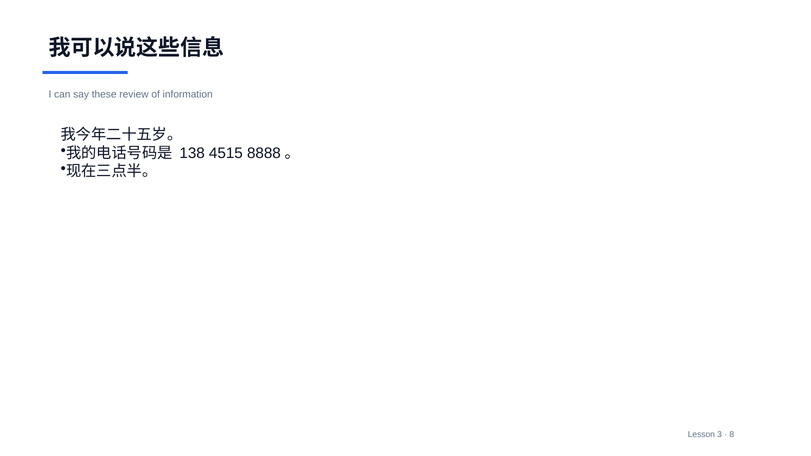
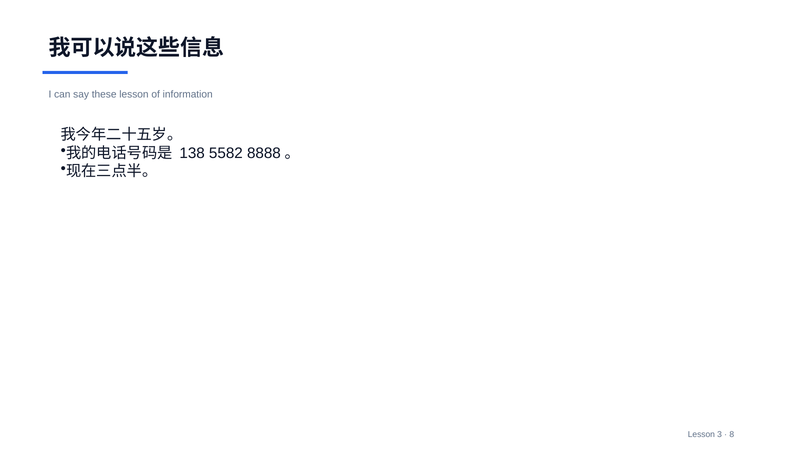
these review: review -> lesson
4515: 4515 -> 5582
